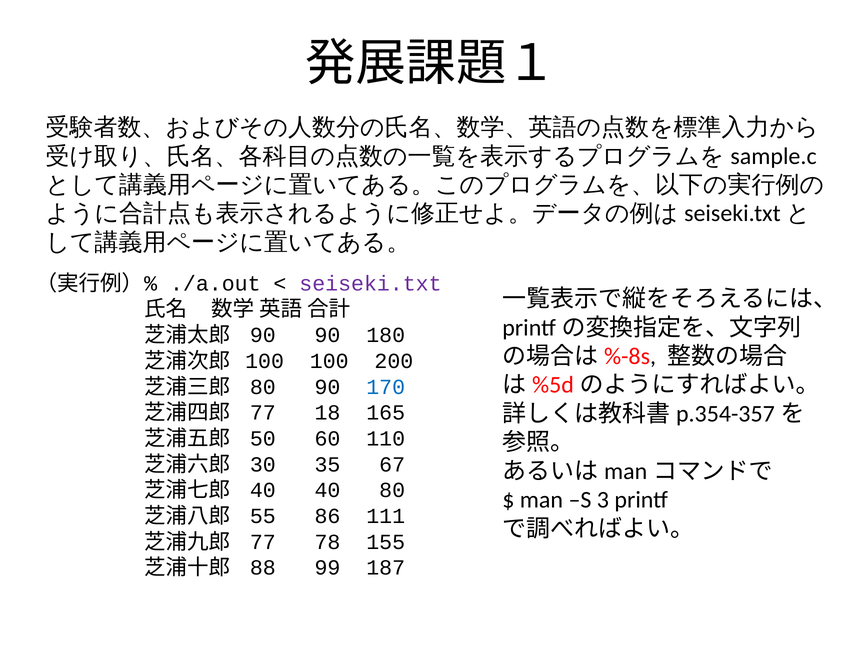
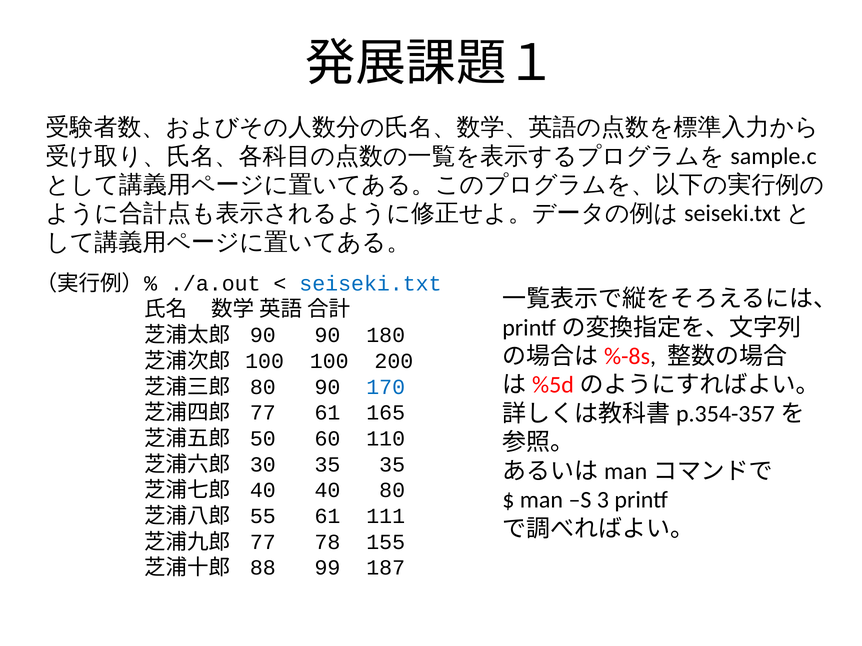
seiseki.txt colour: purple -> blue
77 18: 18 -> 61
35 67: 67 -> 35
55 86: 86 -> 61
